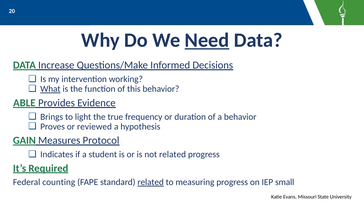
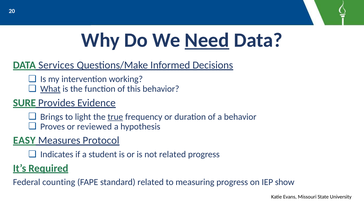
Increase: Increase -> Services
ABLE: ABLE -> SURE
true underline: none -> present
GAIN: GAIN -> EASY
related at (151, 182) underline: present -> none
small: small -> show
